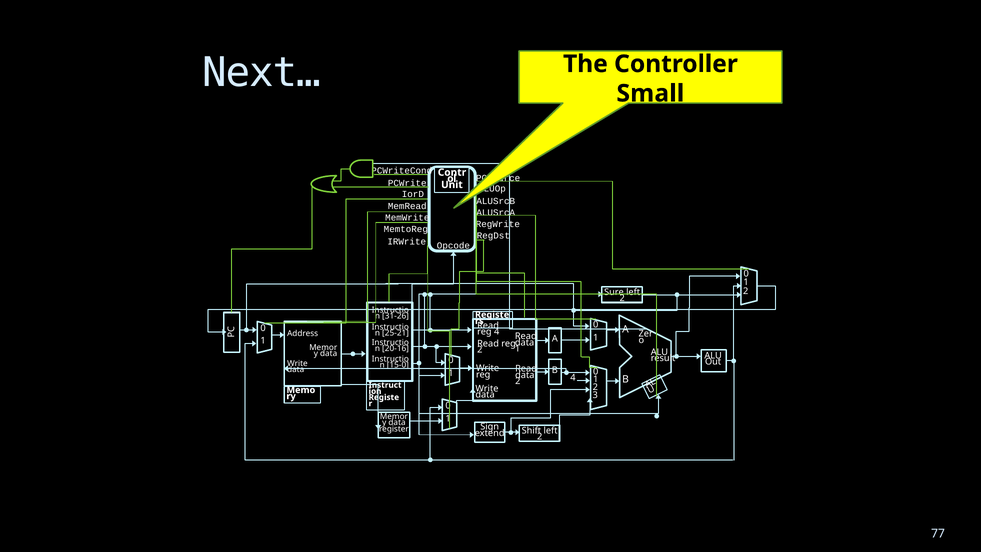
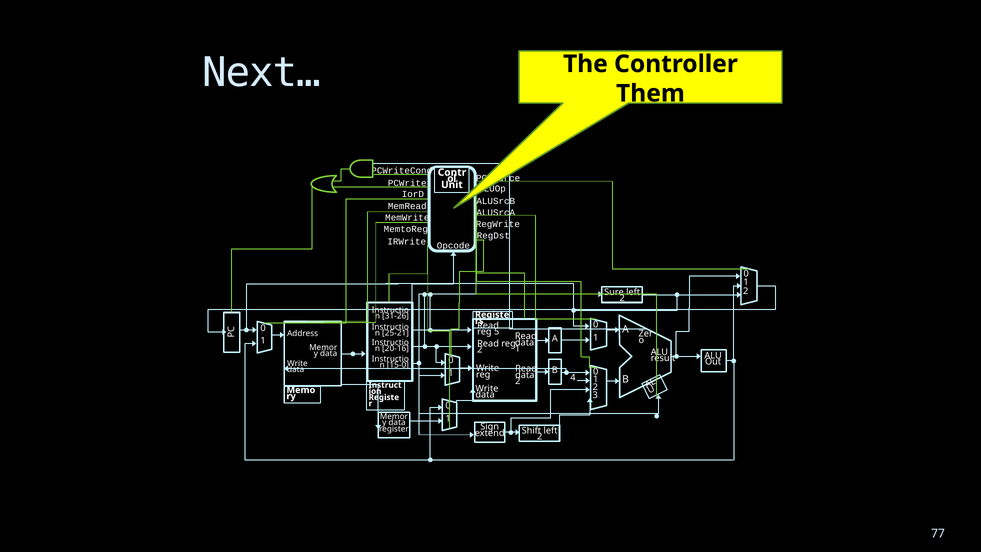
Small: Small -> Them
reg 4: 4 -> 5
